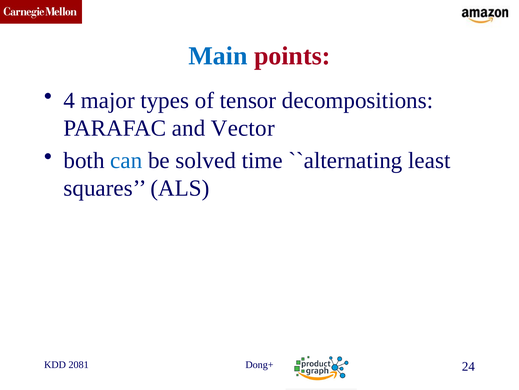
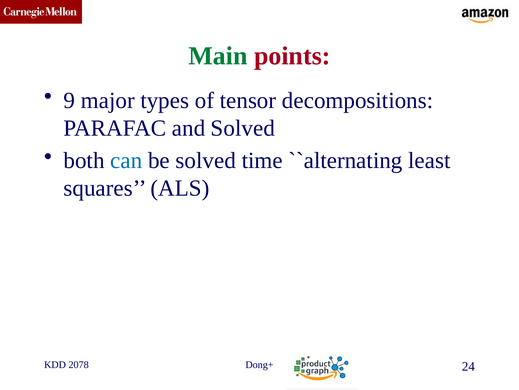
Main colour: blue -> green
4: 4 -> 9
and Vector: Vector -> Solved
2081: 2081 -> 2078
